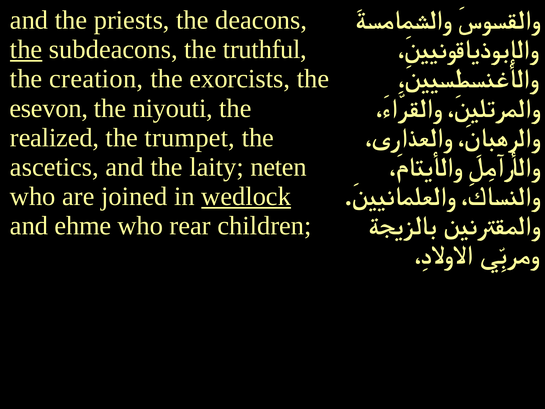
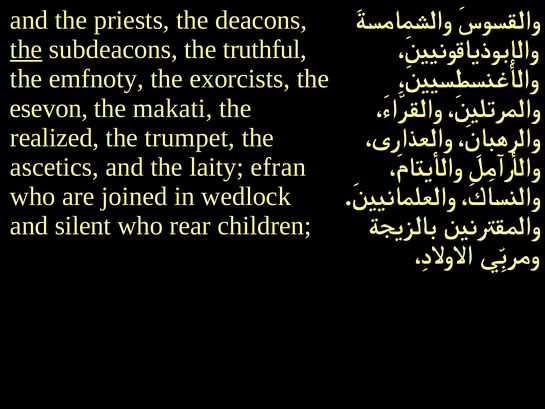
creation: creation -> emfnoty
niyouti: niyouti -> makati
neten: neten -> efran
wedlock underline: present -> none
ehme: ehme -> silent
